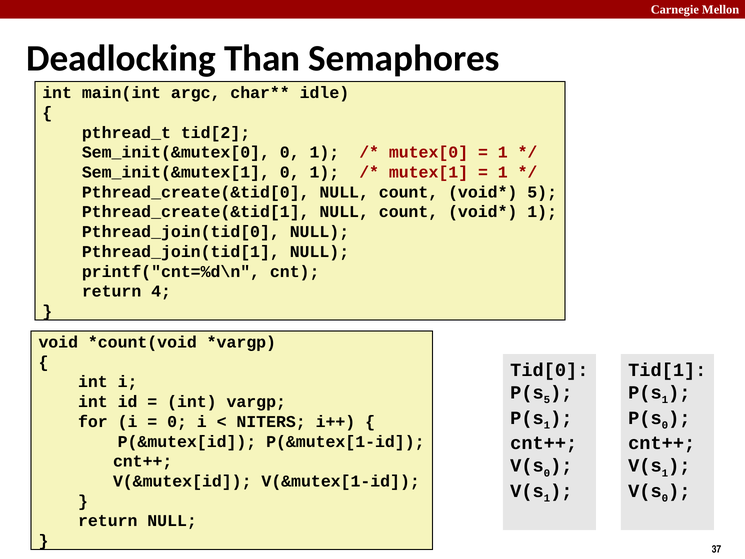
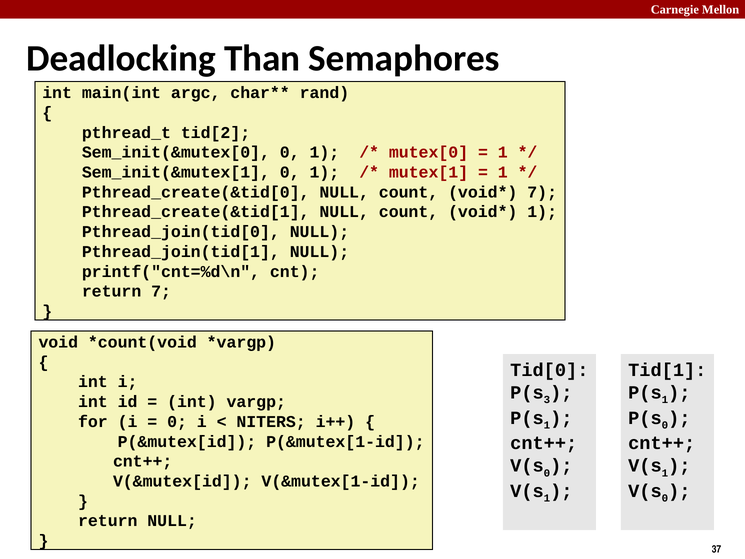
idle: idle -> rand
5 at (542, 192): 5 -> 7
return 4: 4 -> 7
5 at (547, 400): 5 -> 3
